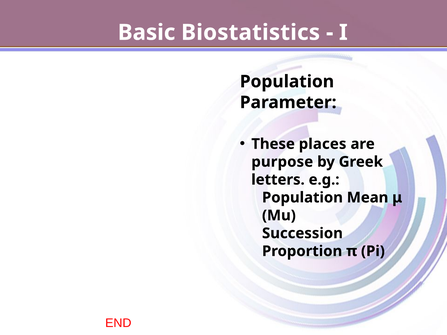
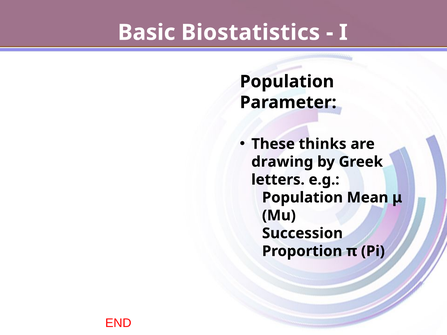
places: places -> thinks
purpose: purpose -> drawing
